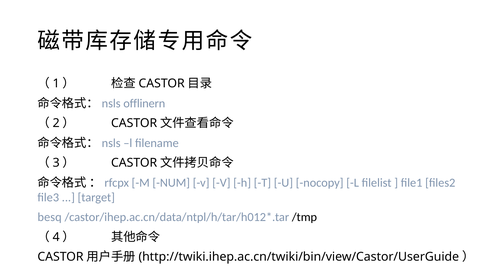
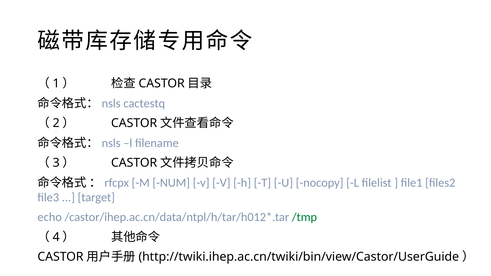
offlinern: offlinern -> cactestq
besq: besq -> echo
/tmp colour: black -> green
